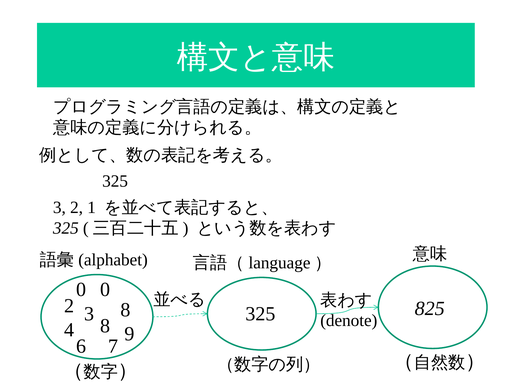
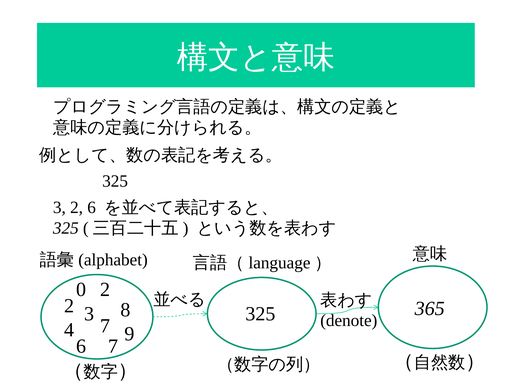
2 1: 1 -> 6
0 0: 0 -> 2
825: 825 -> 365
4 8: 8 -> 7
